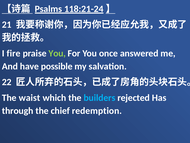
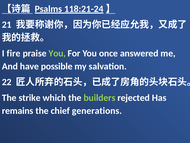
waist: waist -> strike
builders colour: light blue -> light green
through: through -> remains
redemption: redemption -> generations
